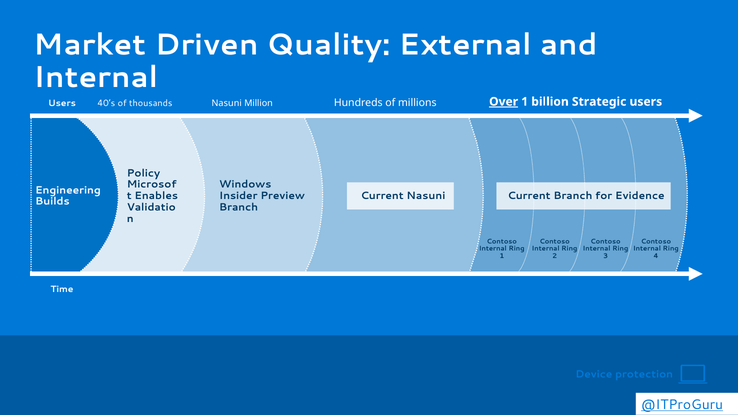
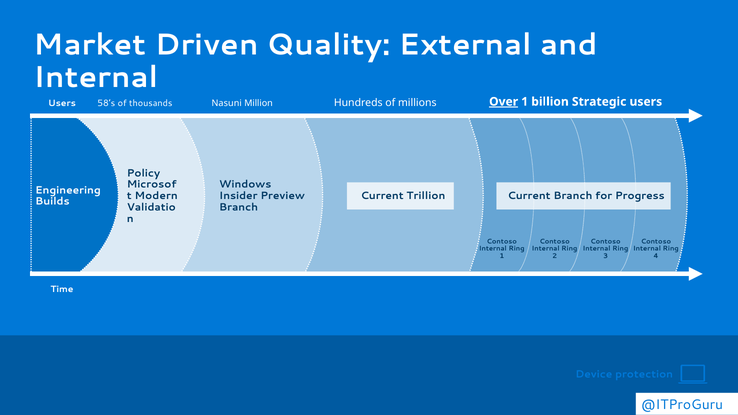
40’s: 40’s -> 58’s
Enables: Enables -> Modern
Current Nasuni: Nasuni -> Trillion
Evidence: Evidence -> Progress
@ITProGuru underline: present -> none
